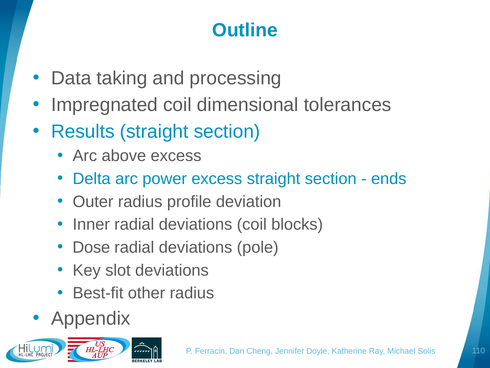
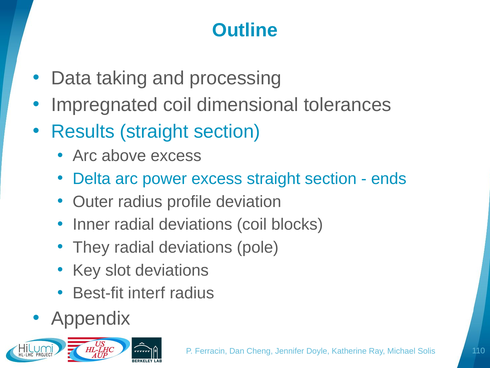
Dose: Dose -> They
other: other -> interf
